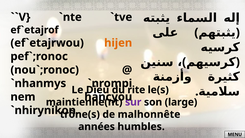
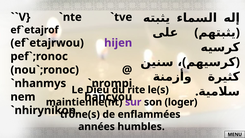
hijen colour: orange -> purple
large: large -> loger
malhonnête: malhonnête -> enflammées
